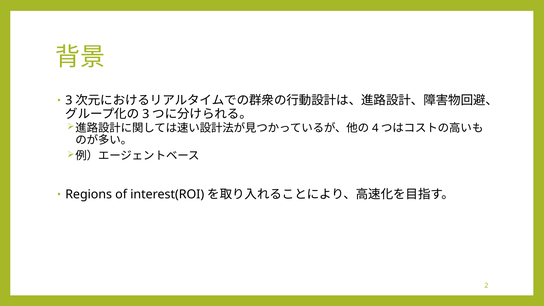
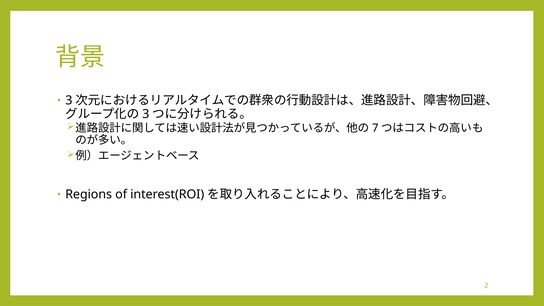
4: 4 -> 7
